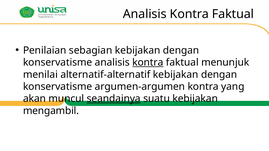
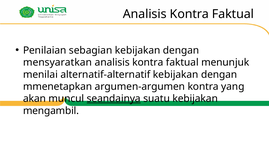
konservatisme at (58, 63): konservatisme -> mensyaratkan
kontra at (148, 63) underline: present -> none
konservatisme at (58, 87): konservatisme -> mmenetapkan
